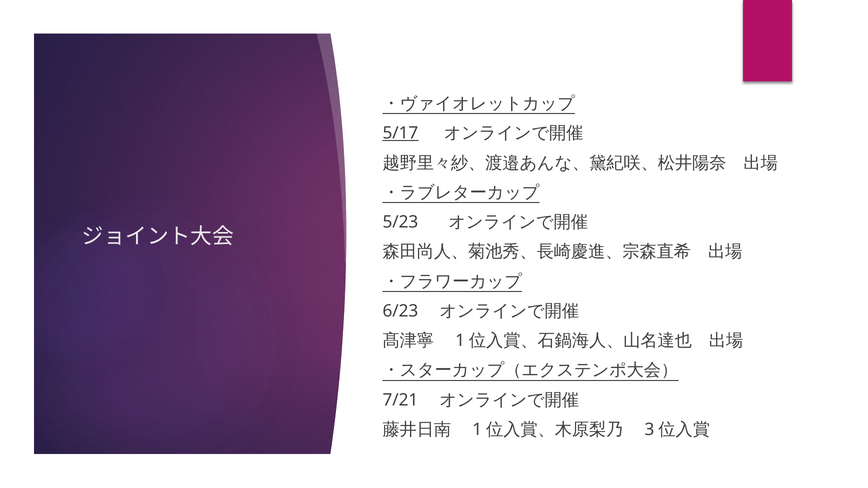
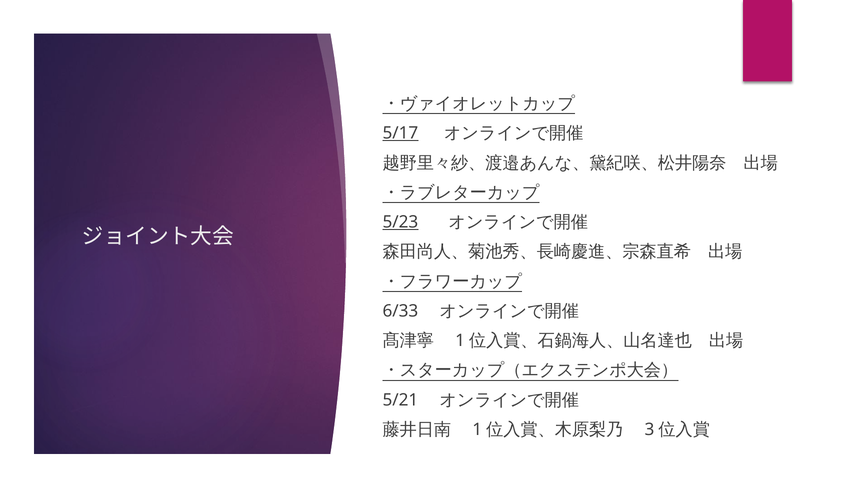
5/23 underline: none -> present
6/23: 6/23 -> 6/33
7/21: 7/21 -> 5/21
